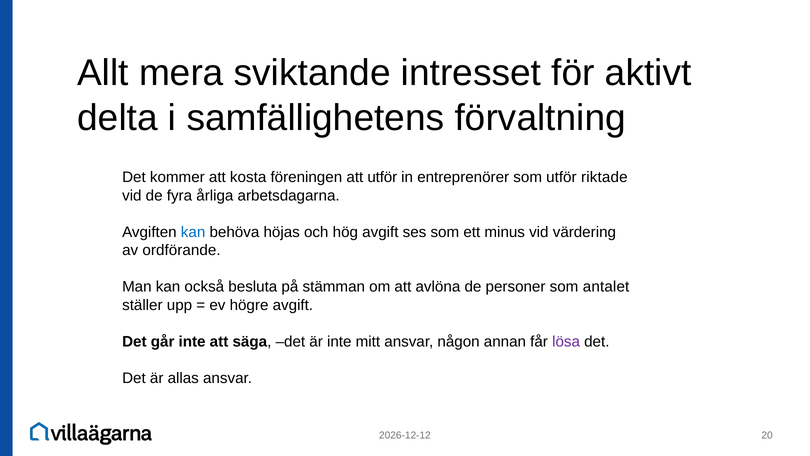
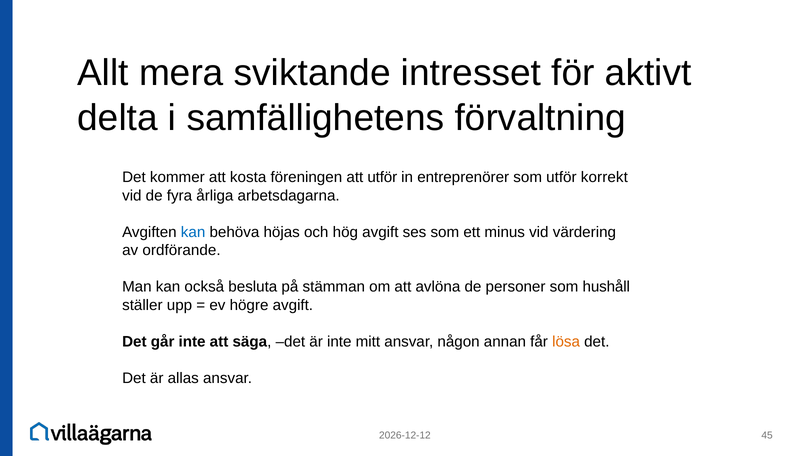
riktade: riktade -> korrekt
antalet: antalet -> hushåll
lösa colour: purple -> orange
20: 20 -> 45
